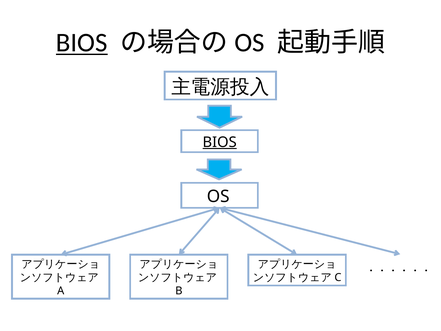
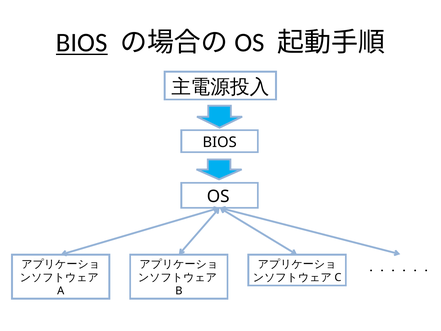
BIOS at (220, 142) underline: present -> none
